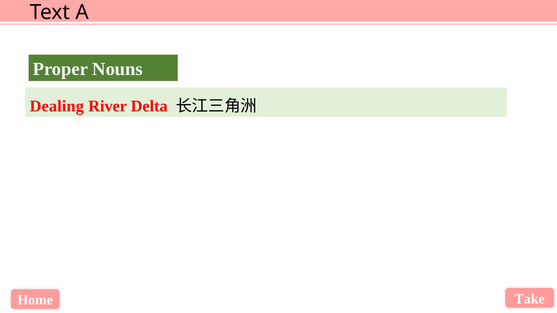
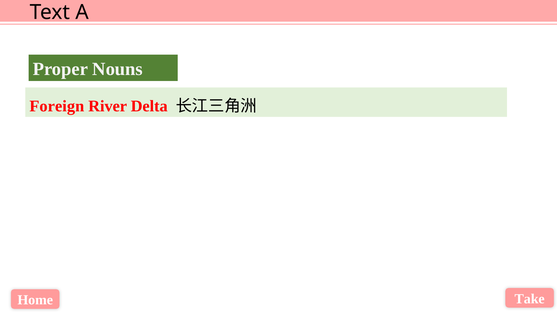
Dealing: Dealing -> Foreign
